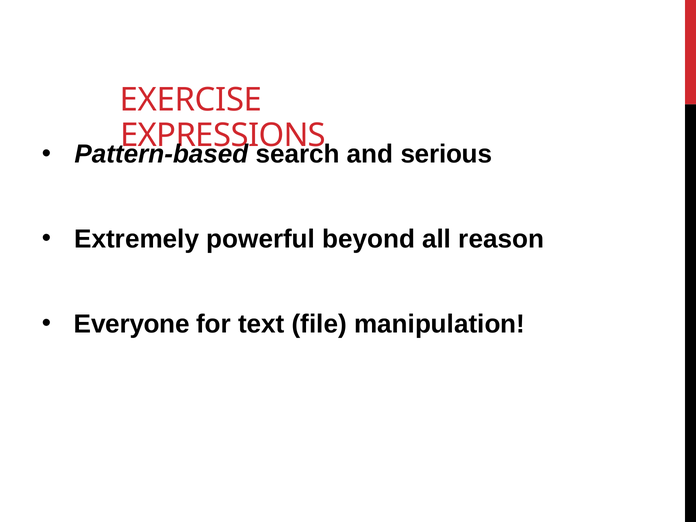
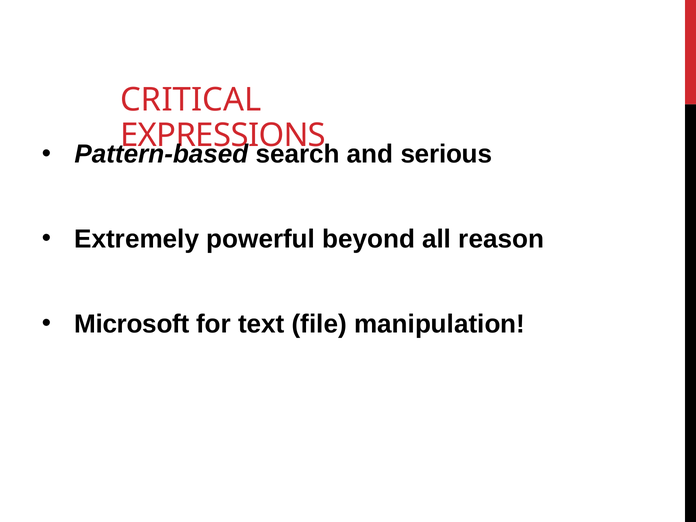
EXERCISE: EXERCISE -> CRITICAL
Everyone: Everyone -> Microsoft
